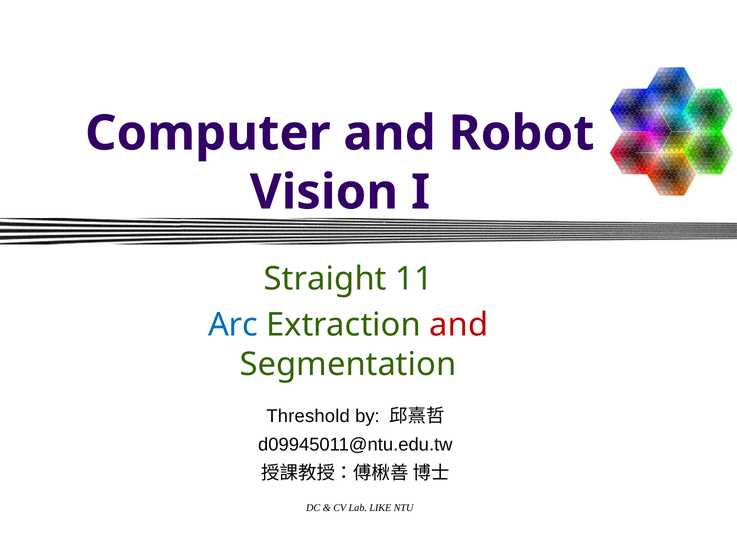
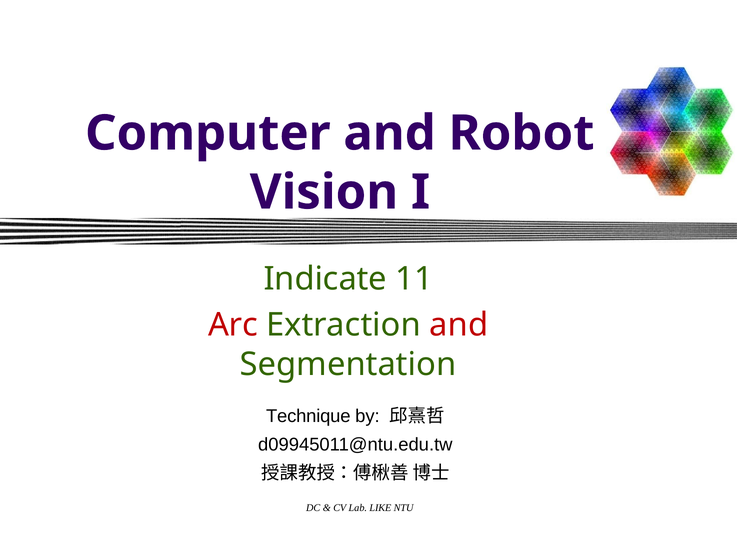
Straight: Straight -> Indicate
Arc colour: blue -> red
Threshold: Threshold -> Technique
